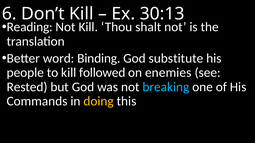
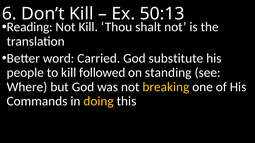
30:13: 30:13 -> 50:13
Binding: Binding -> Carried
enemies: enemies -> standing
Rested: Rested -> Where
breaking colour: light blue -> yellow
